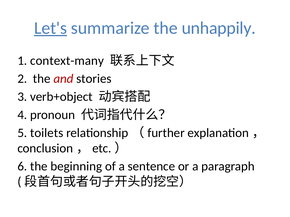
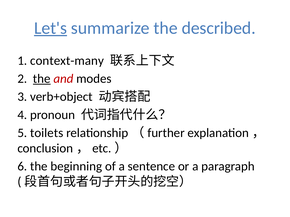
unhappily: unhappily -> described
the at (42, 79) underline: none -> present
stories: stories -> modes
